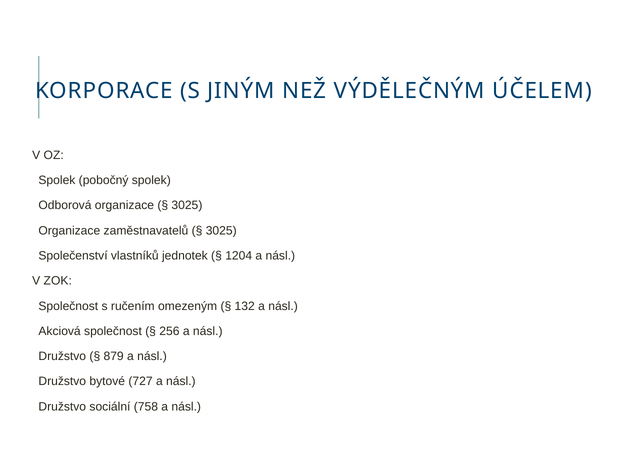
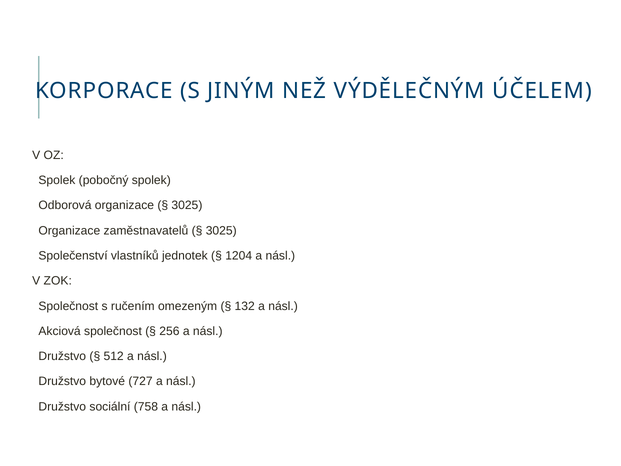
879: 879 -> 512
